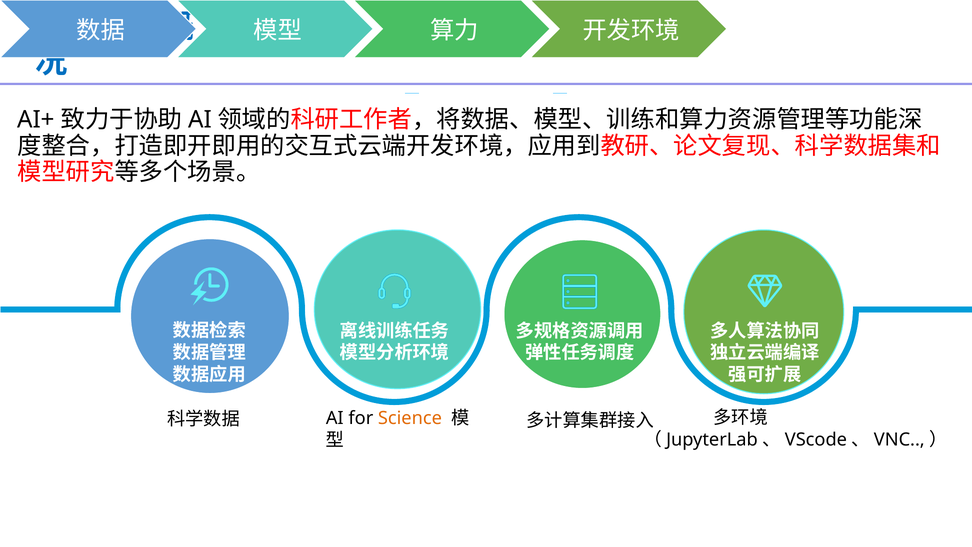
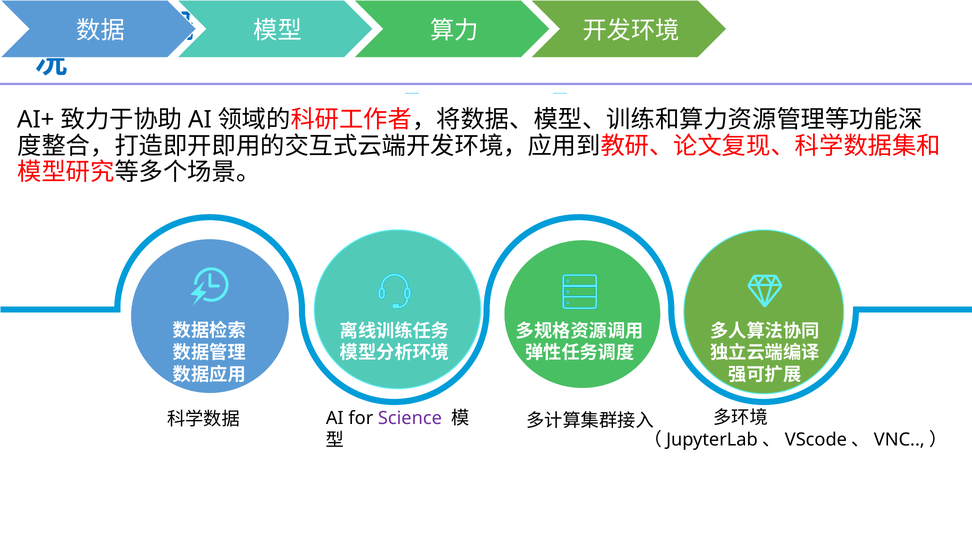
Science colour: orange -> purple
